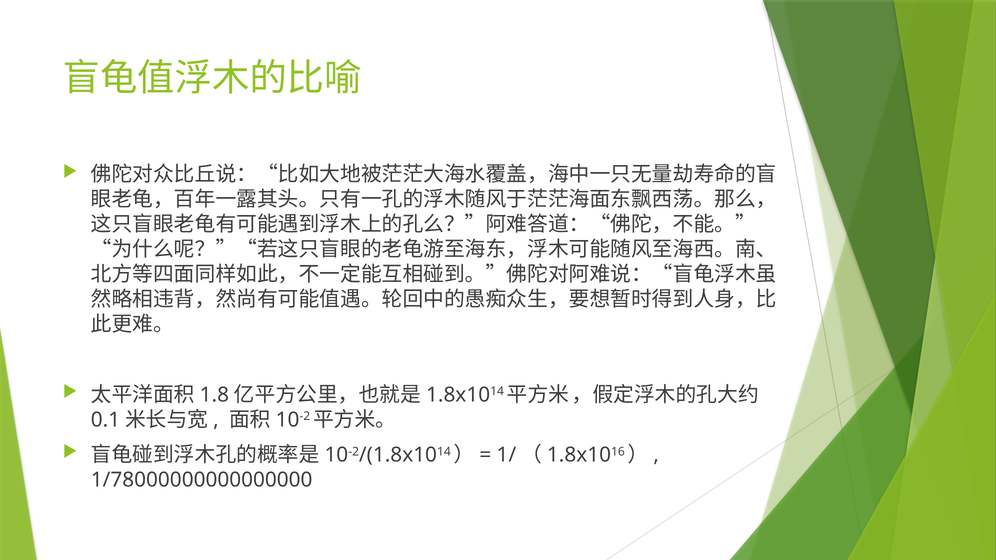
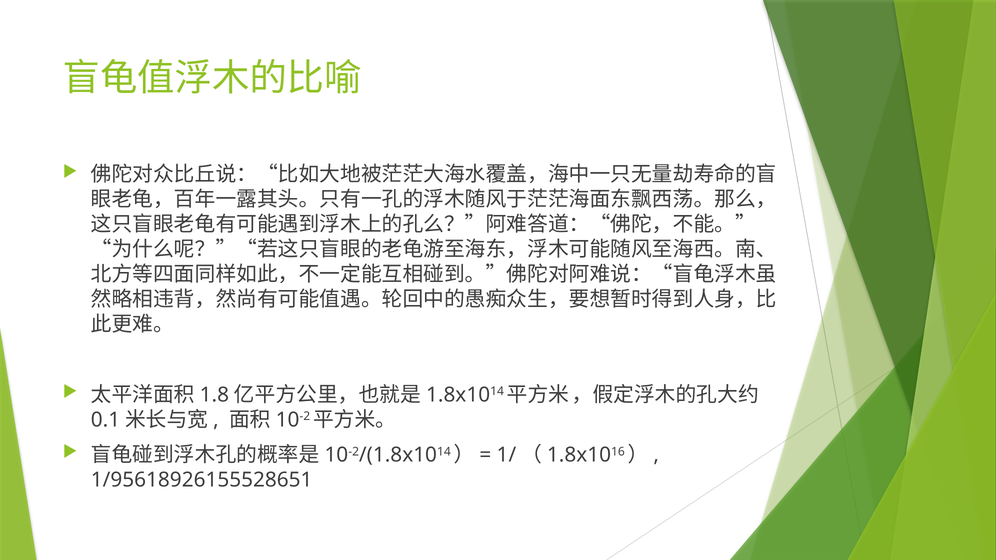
1/78000000000000000: 1/78000000000000000 -> 1/95618926155528651
